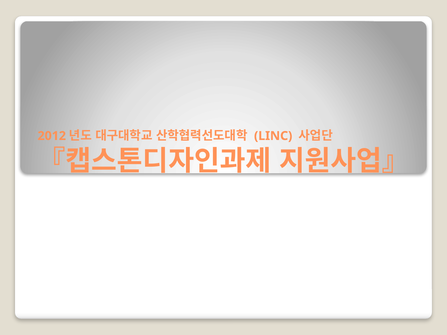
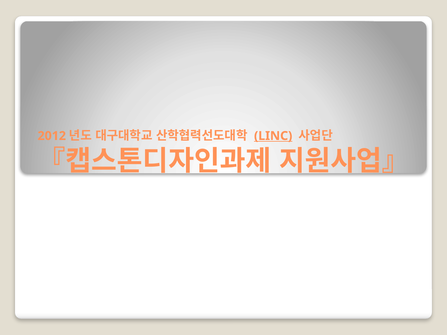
LINC underline: none -> present
